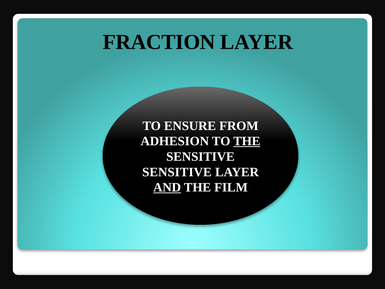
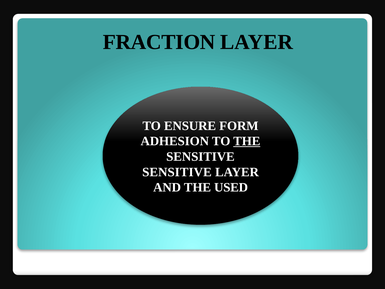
FROM: FROM -> FORM
AND underline: present -> none
FILM: FILM -> USED
